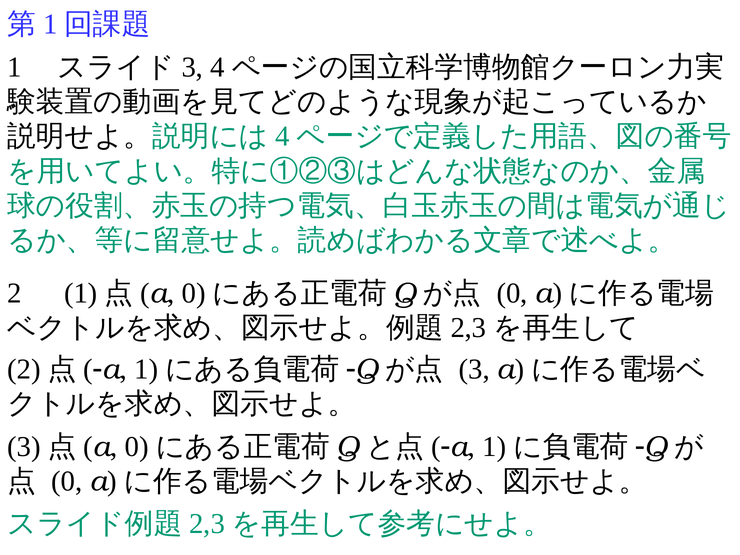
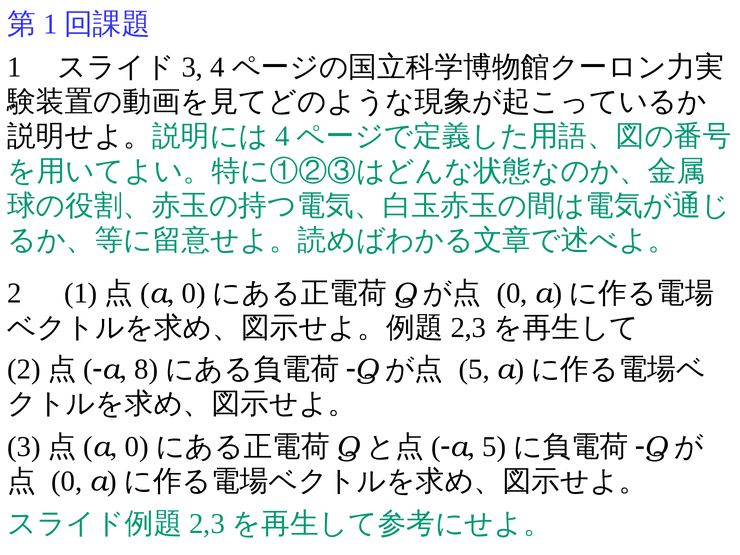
1 at (146, 369): 1 -> 8
3 at (474, 369): 3 -> 5
1 at (494, 447): 1 -> 5
